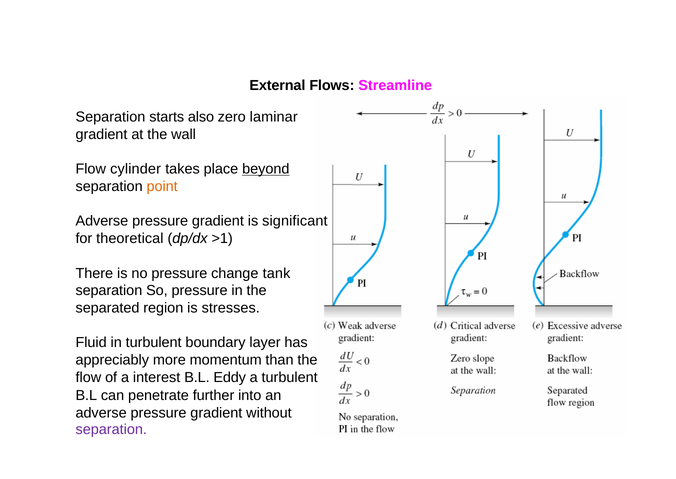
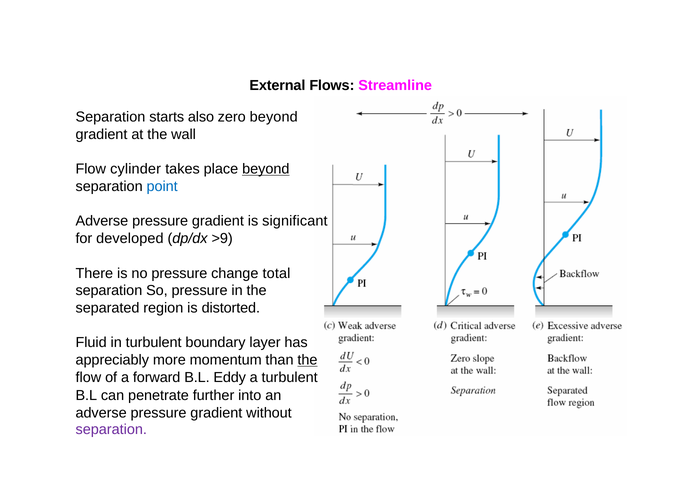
zero laminar: laminar -> beyond
point colour: orange -> blue
theoretical: theoretical -> developed
>1: >1 -> >9
tank: tank -> total
stresses: stresses -> distorted
the at (307, 360) underline: none -> present
interest: interest -> forward
